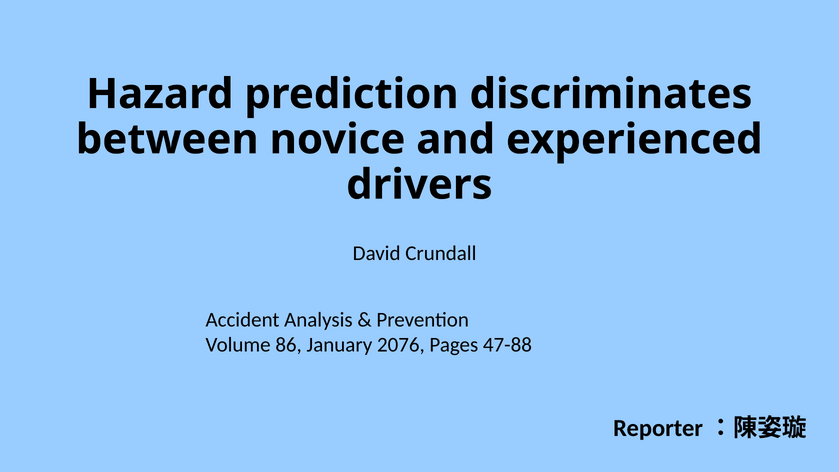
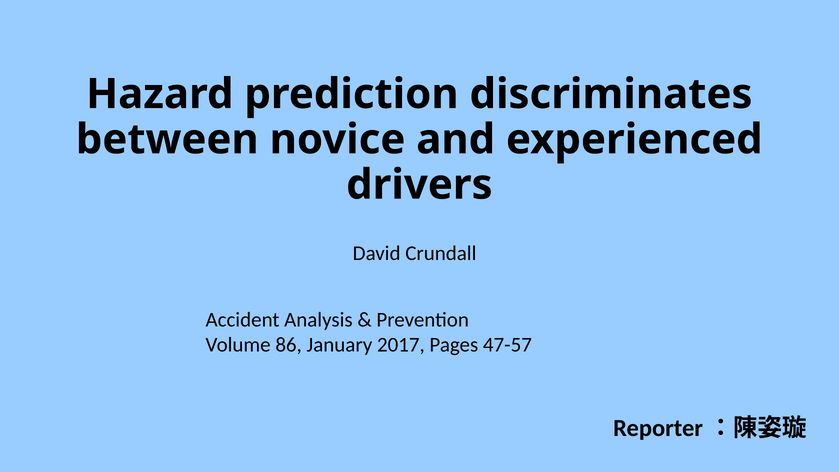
2076: 2076 -> 2017
47-88: 47-88 -> 47-57
